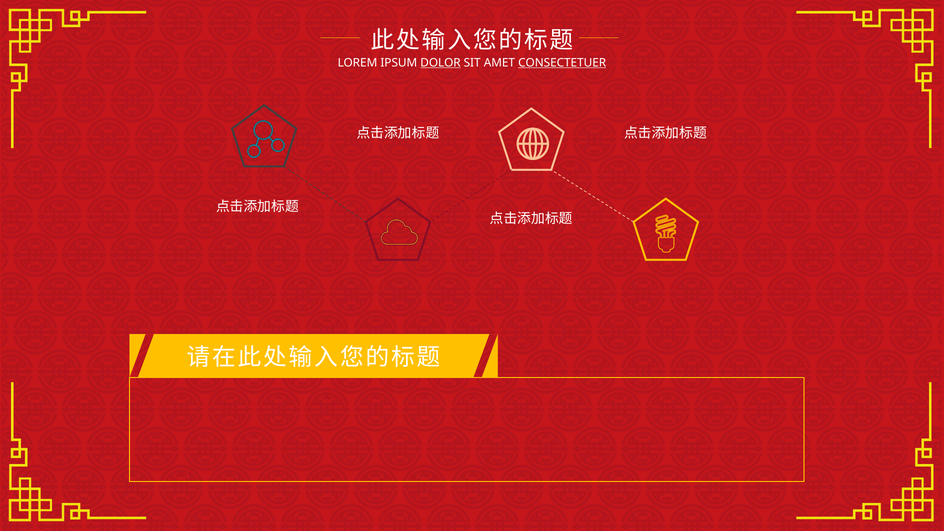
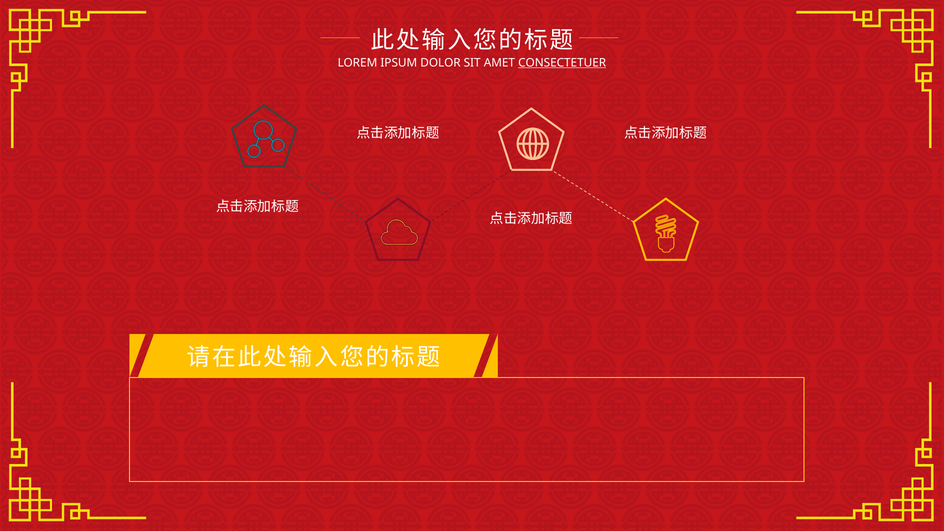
DOLOR underline: present -> none
